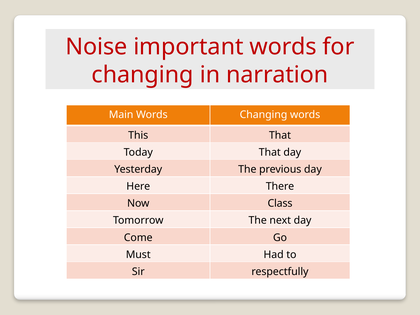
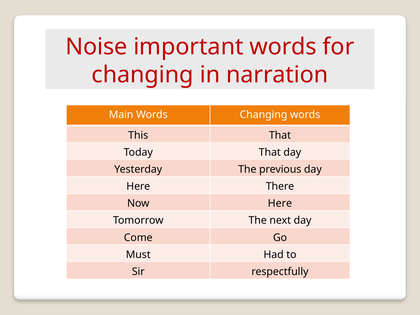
Now Class: Class -> Here
